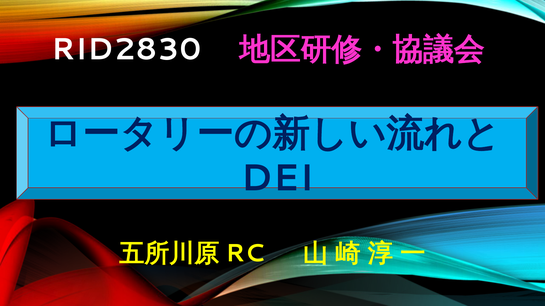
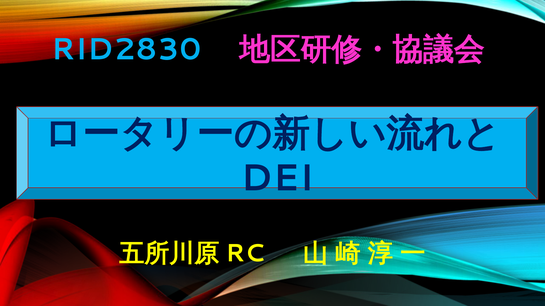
RID2830 colour: white -> light blue
